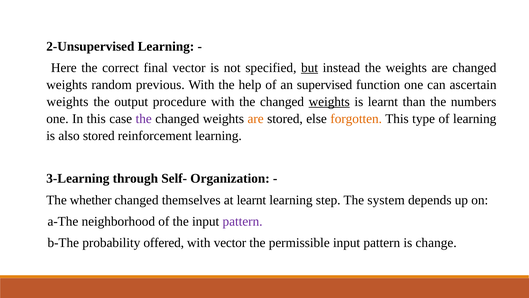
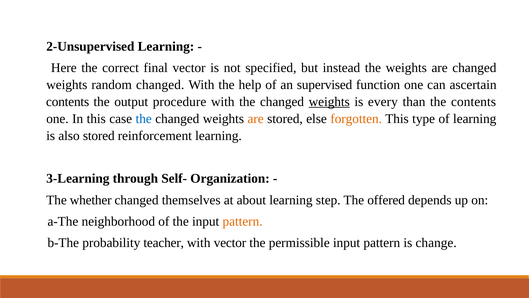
but underline: present -> none
random previous: previous -> changed
weights at (67, 102): weights -> contents
is learnt: learnt -> every
the numbers: numbers -> contents
the at (144, 119) colour: purple -> blue
at learnt: learnt -> about
system: system -> offered
pattern at (243, 221) colour: purple -> orange
offered: offered -> teacher
